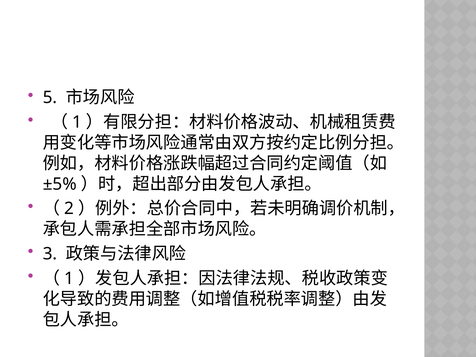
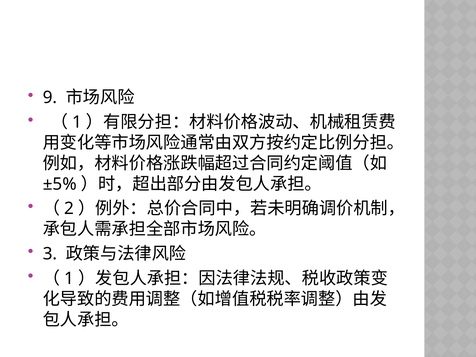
5: 5 -> 9
